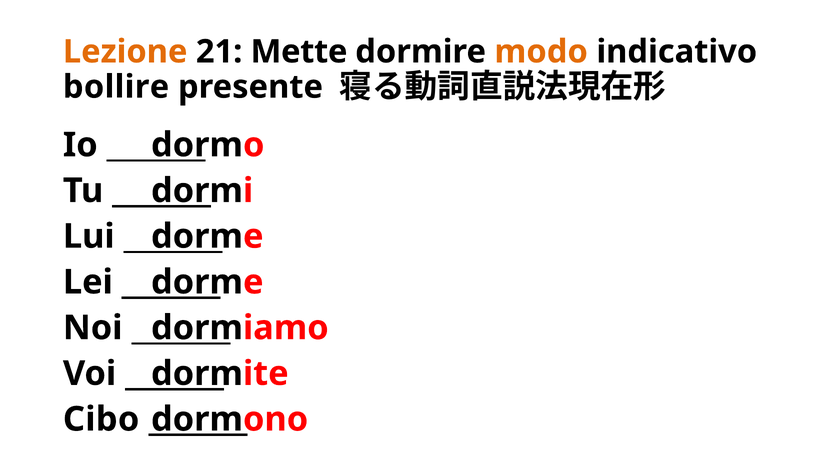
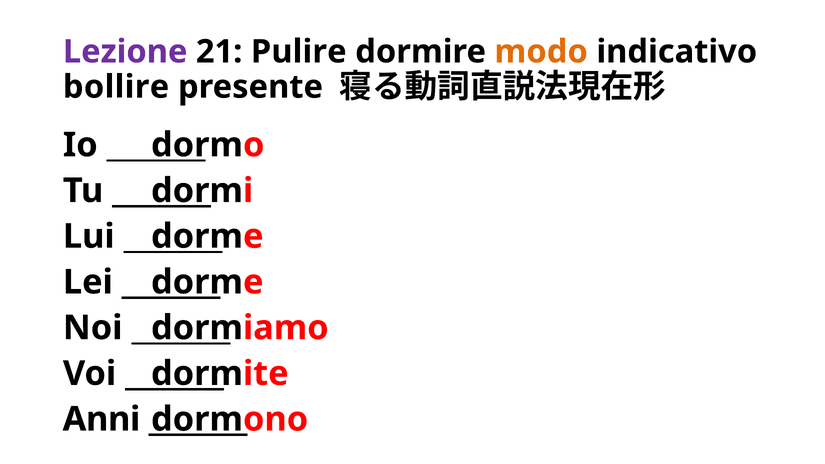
Lezione colour: orange -> purple
Mette: Mette -> Pulire
Cibo: Cibo -> Anni
